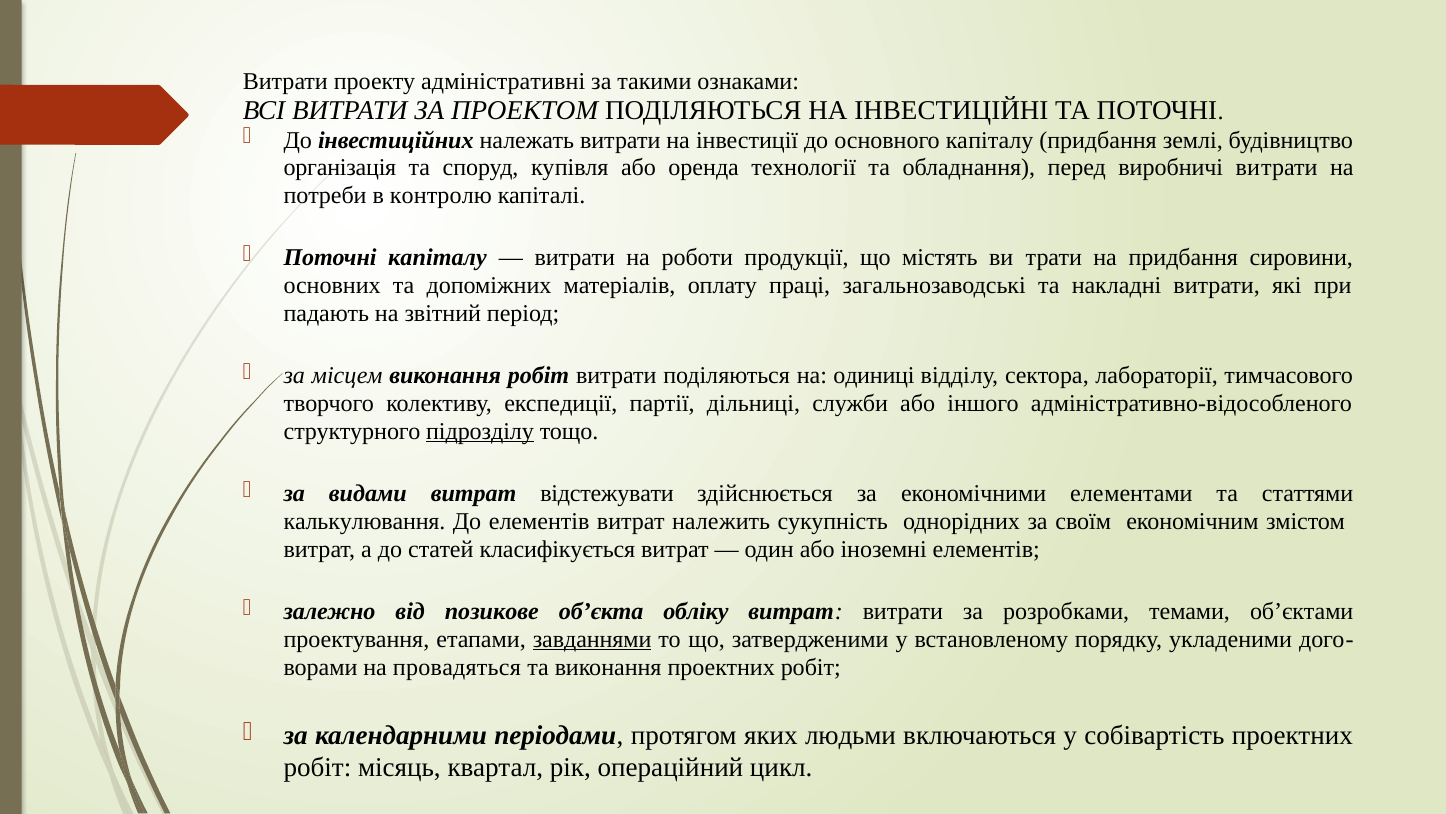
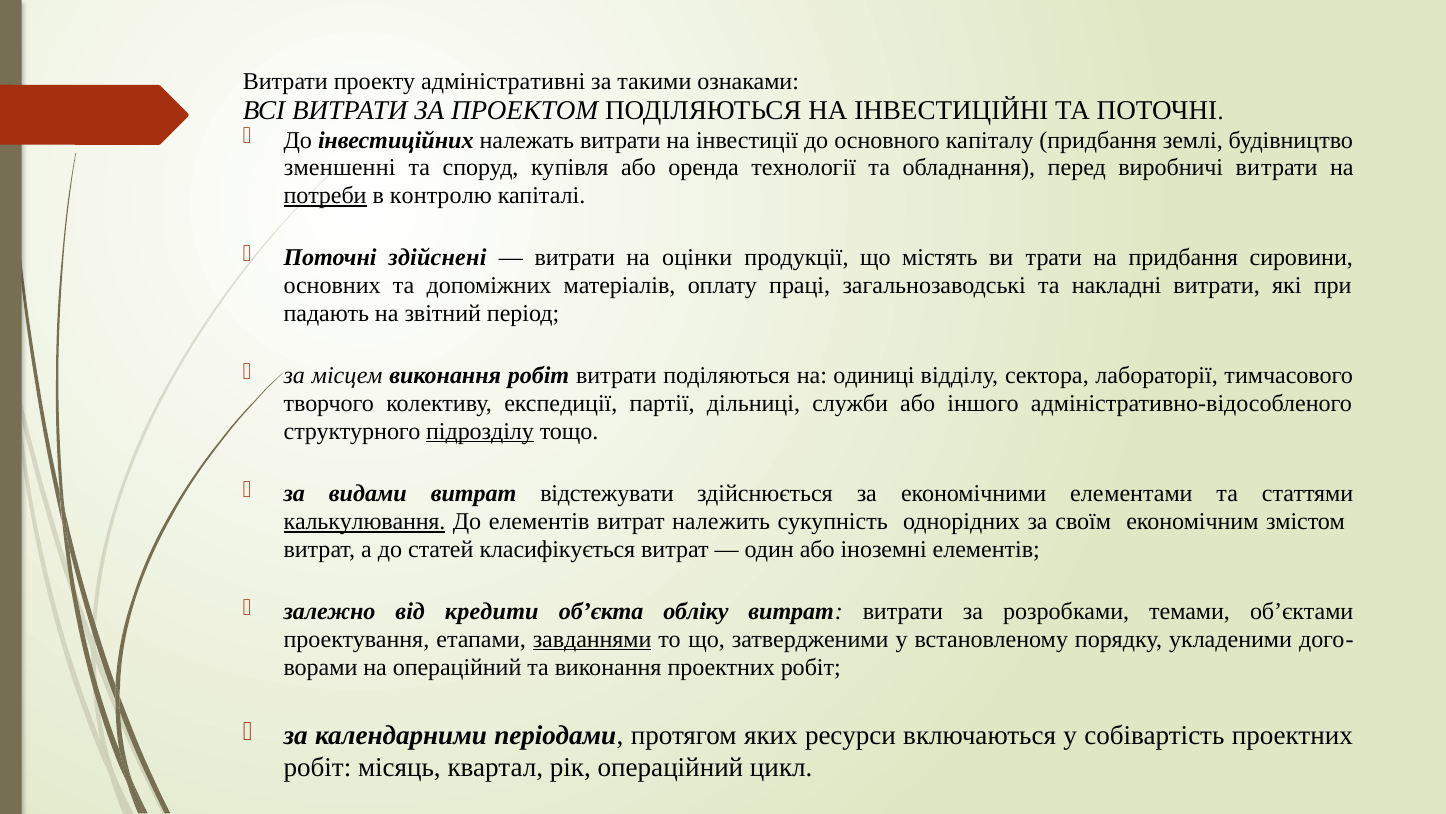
організація: організація -> зменшенні
потреби underline: none -> present
капіталу: капіталу -> здійснені
роботи: роботи -> оцінки
калькулювання underline: none -> present
позикове: позикове -> кредити
на провадяться: провадяться -> операційний
людьми: людьми -> ресурси
